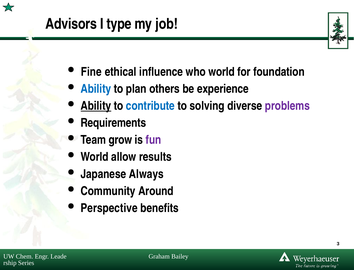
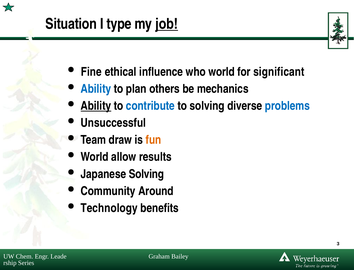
Advisors: Advisors -> Situation
job underline: none -> present
foundation: foundation -> significant
experience: experience -> mechanics
problems colour: purple -> blue
Requirements: Requirements -> Unsuccessful
grow: grow -> draw
fun colour: purple -> orange
Japanese Always: Always -> Solving
Perspective: Perspective -> Technology
